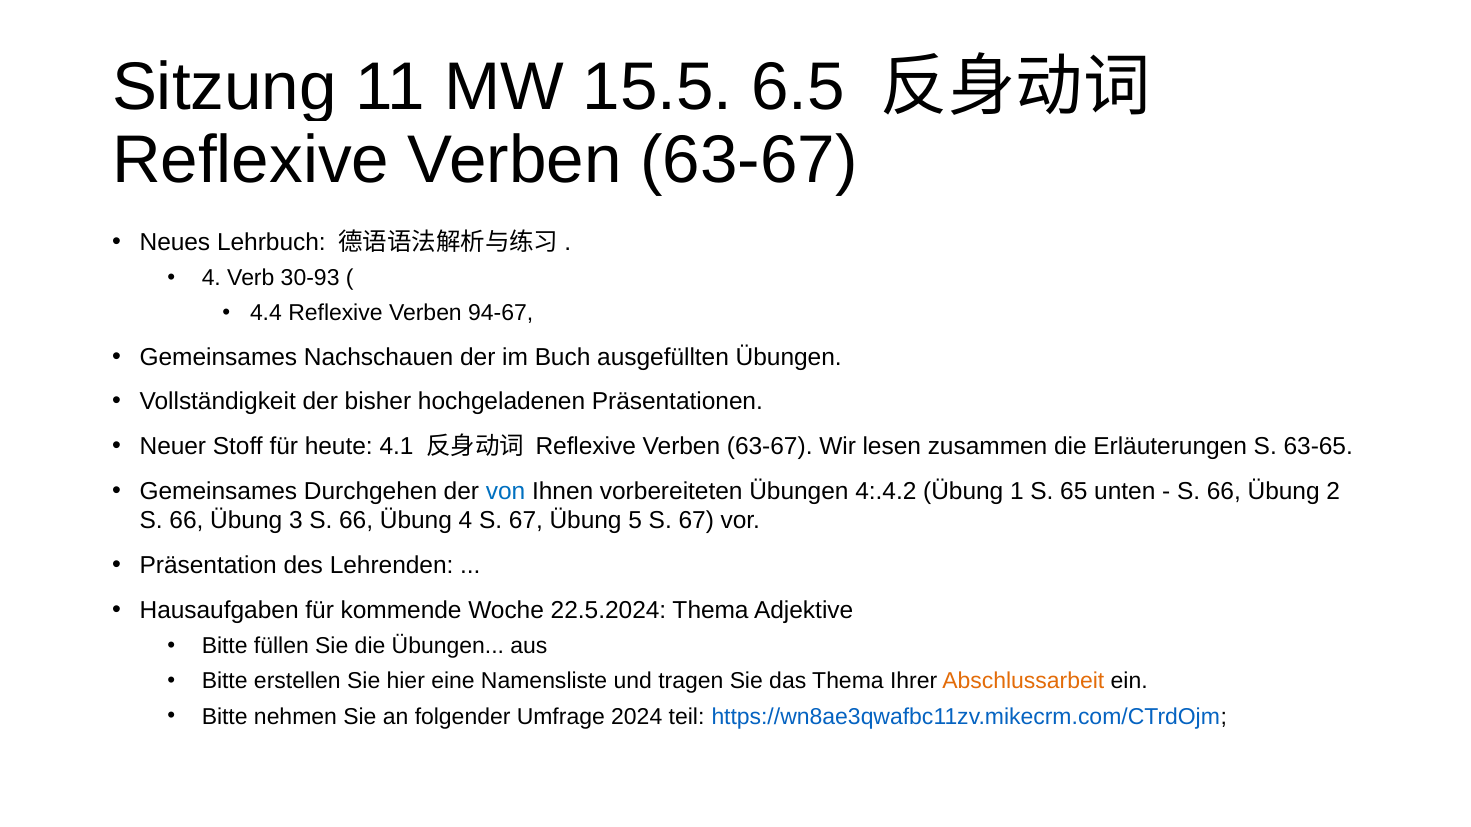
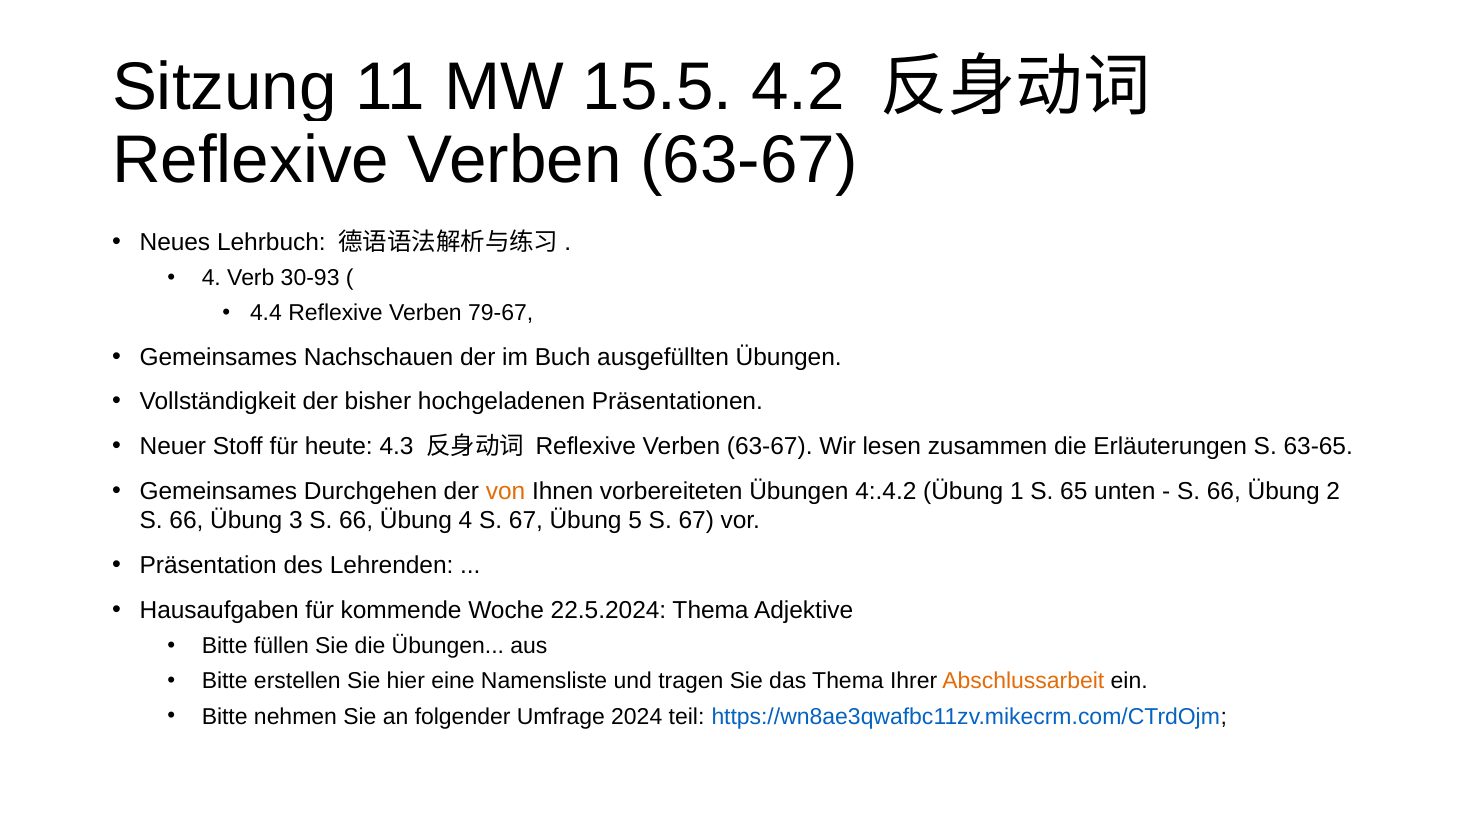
6.5: 6.5 -> 4.2
94-67: 94-67 -> 79-67
4.1: 4.1 -> 4.3
von colour: blue -> orange
